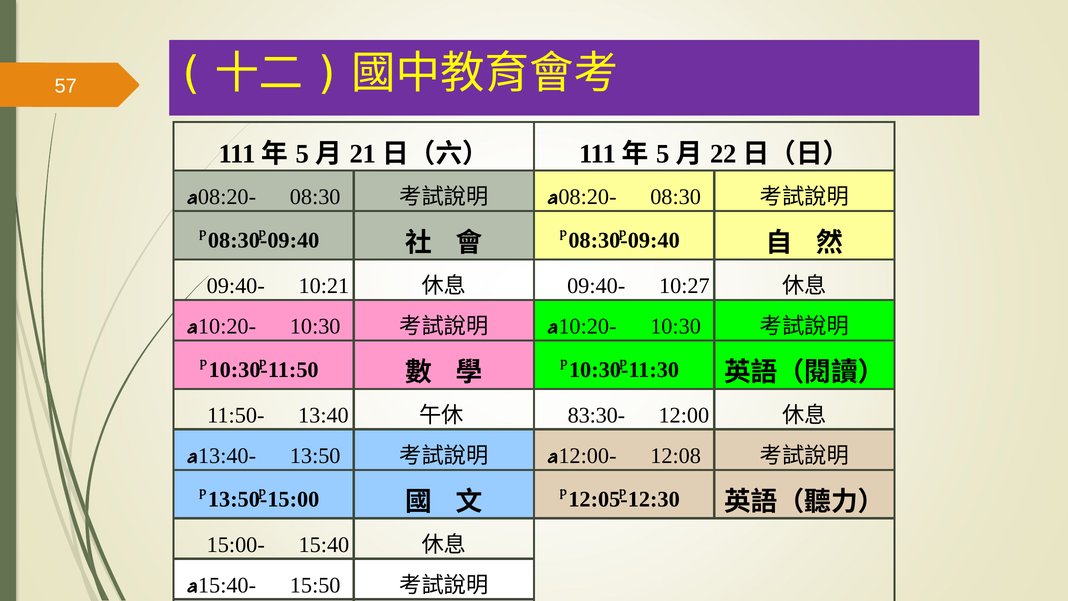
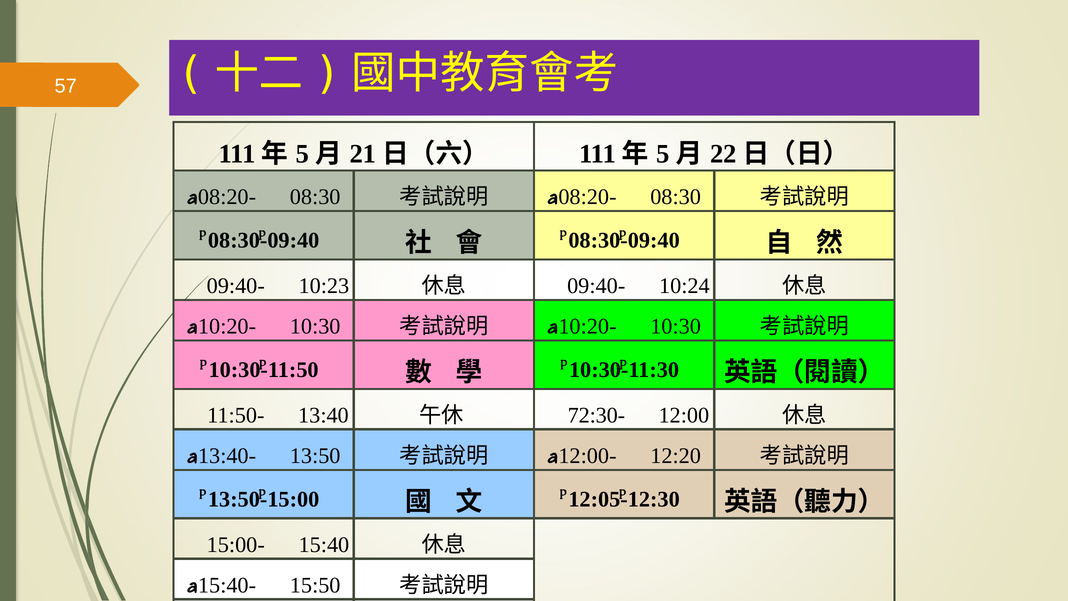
10:21: 10:21 -> 10:23
10:27: 10:27 -> 10:24
83:30-: 83:30- -> 72:30-
12:08: 12:08 -> 12:20
